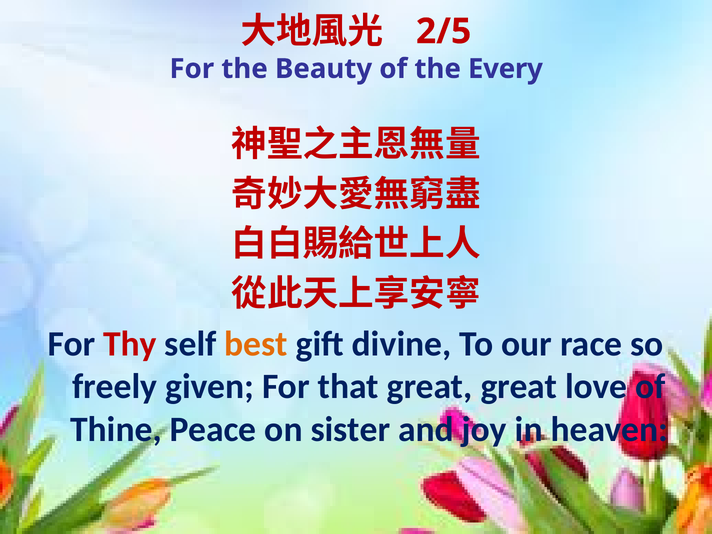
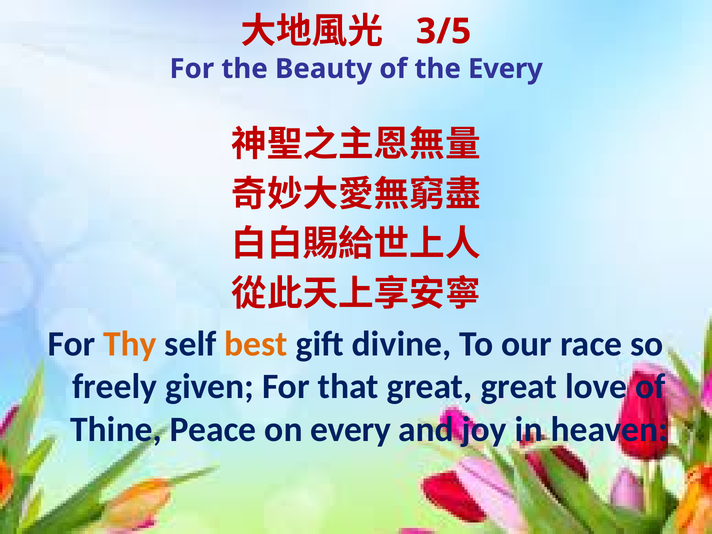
2/5: 2/5 -> 3/5
Thy colour: red -> orange
on sister: sister -> every
